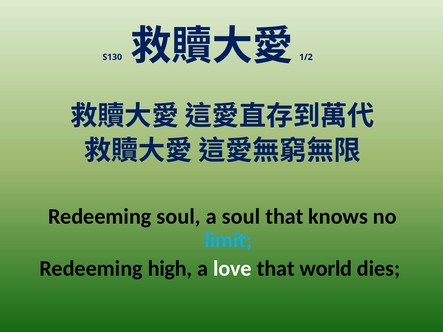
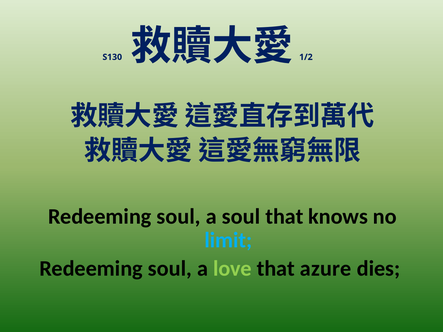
high at (170, 269): high -> soul
love colour: white -> light green
world: world -> azure
